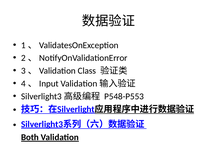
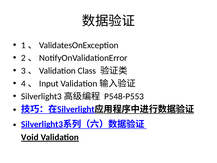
Both: Both -> Void
